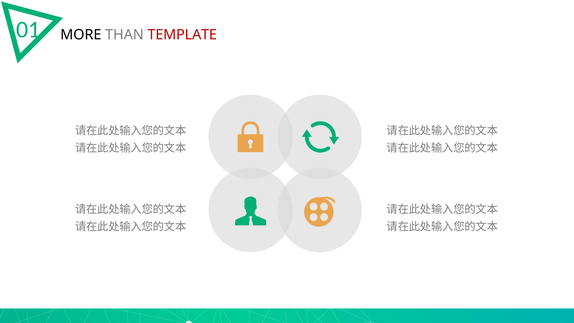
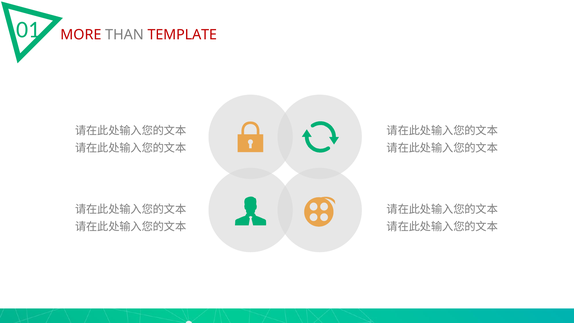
MORE colour: black -> red
